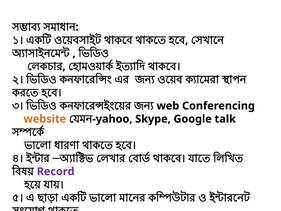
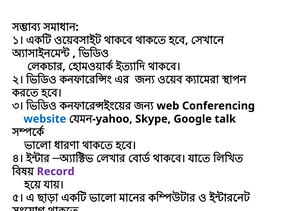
website colour: orange -> blue
